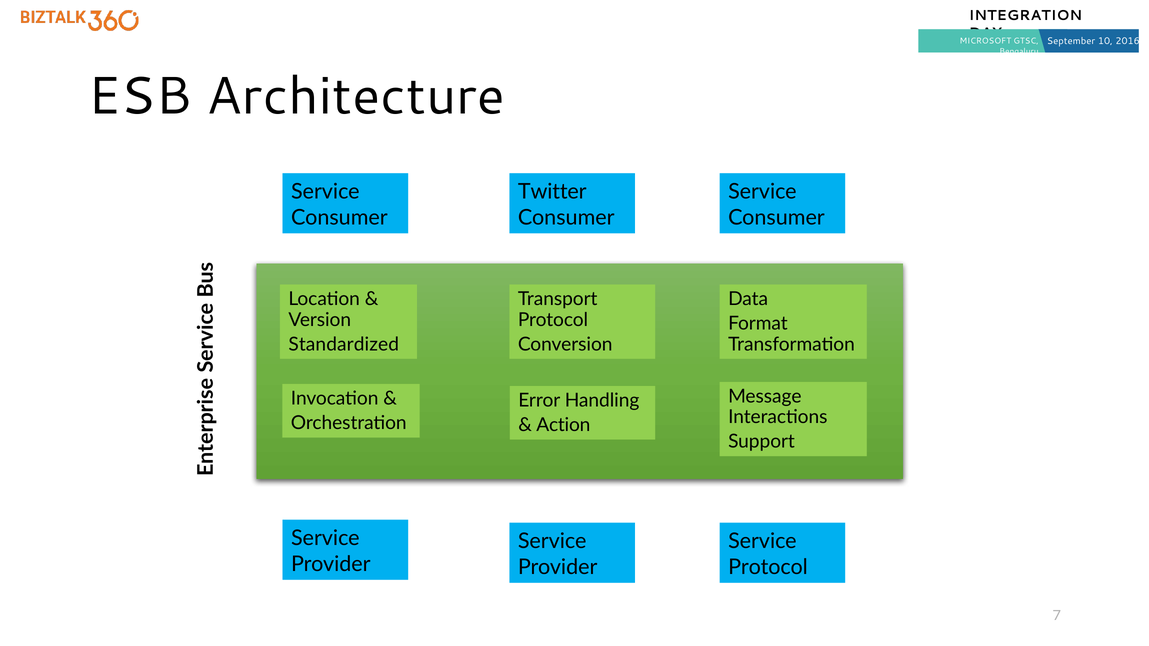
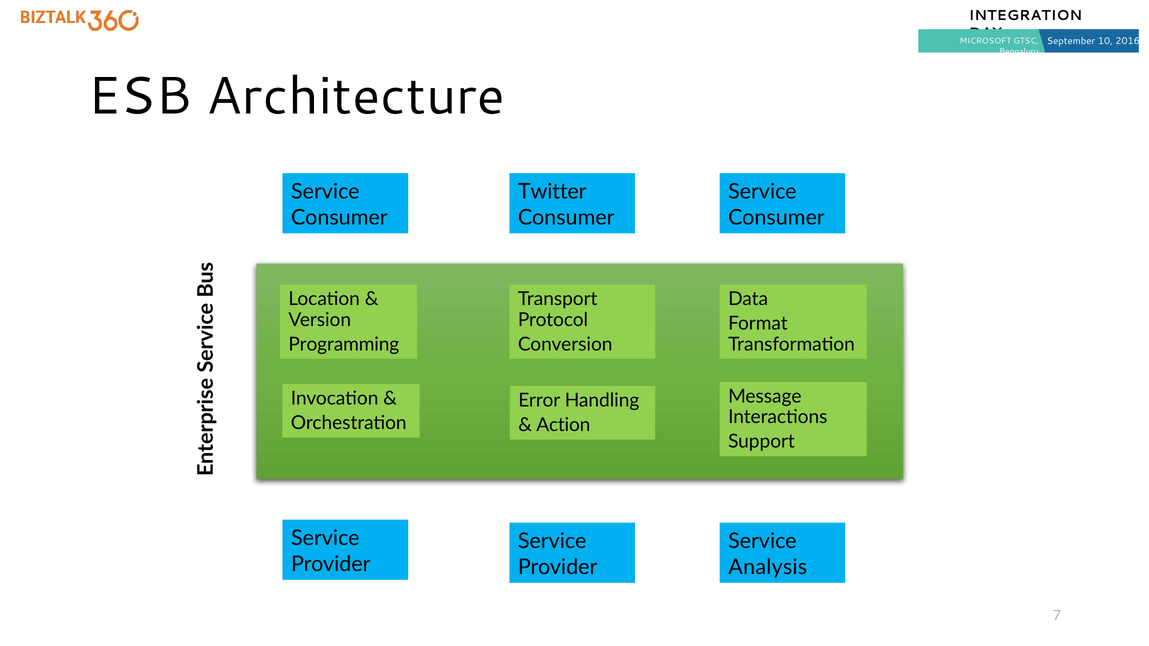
Standardized: Standardized -> Programming
Protocol at (768, 567): Protocol -> Analysis
